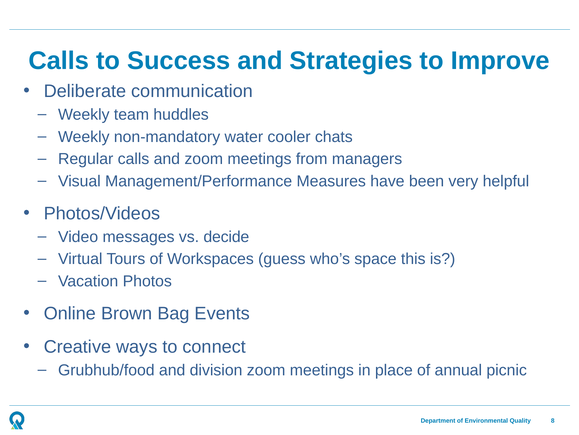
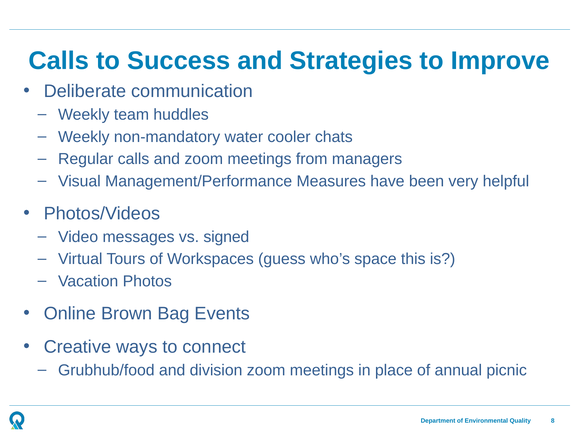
decide: decide -> signed
